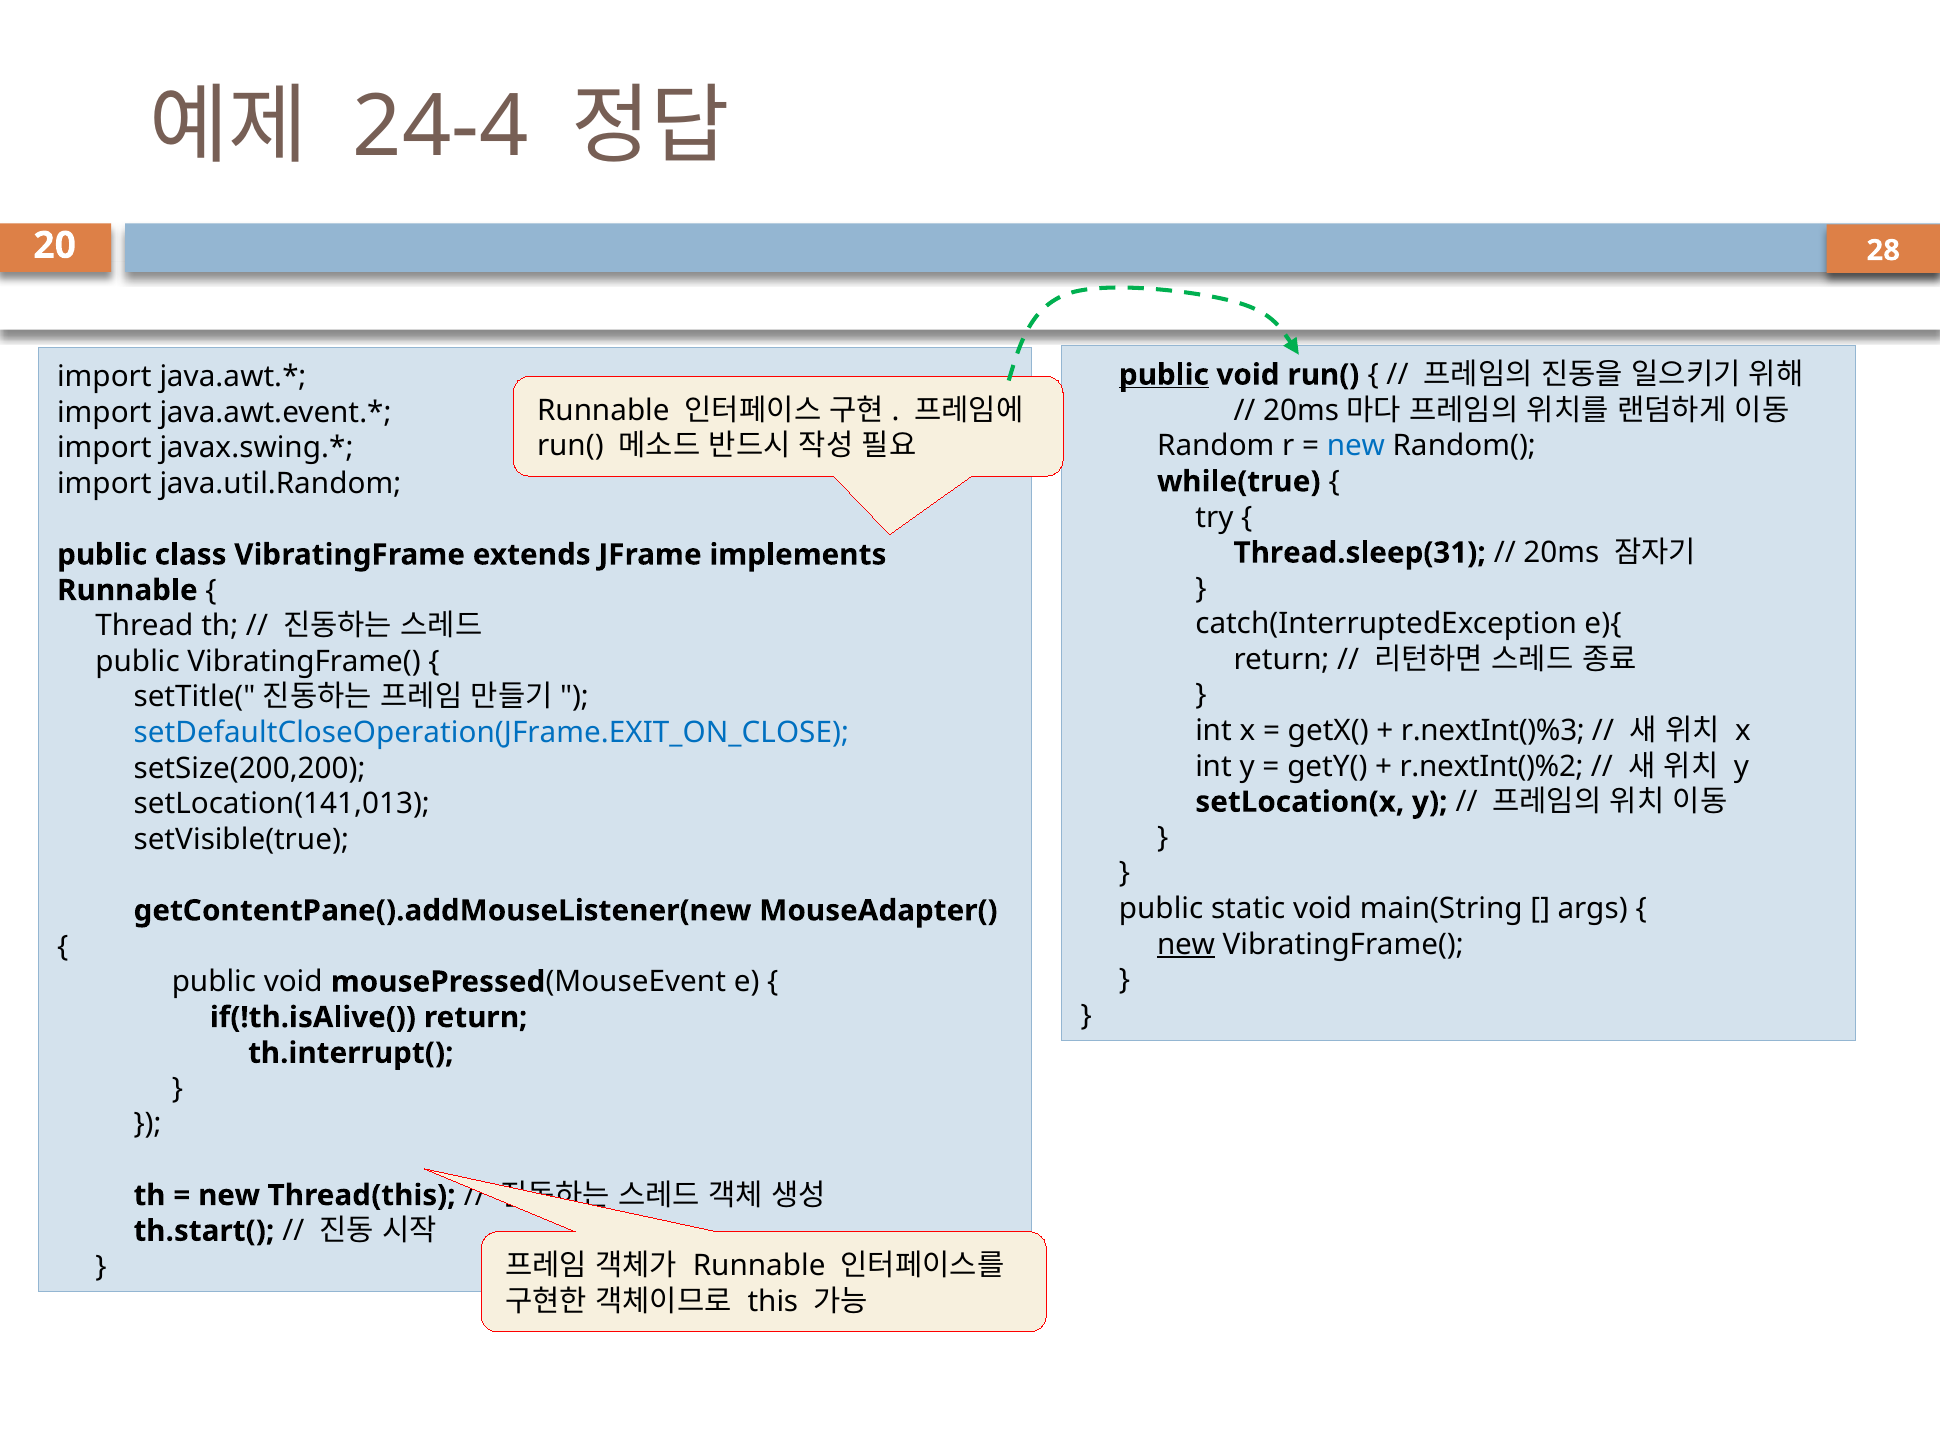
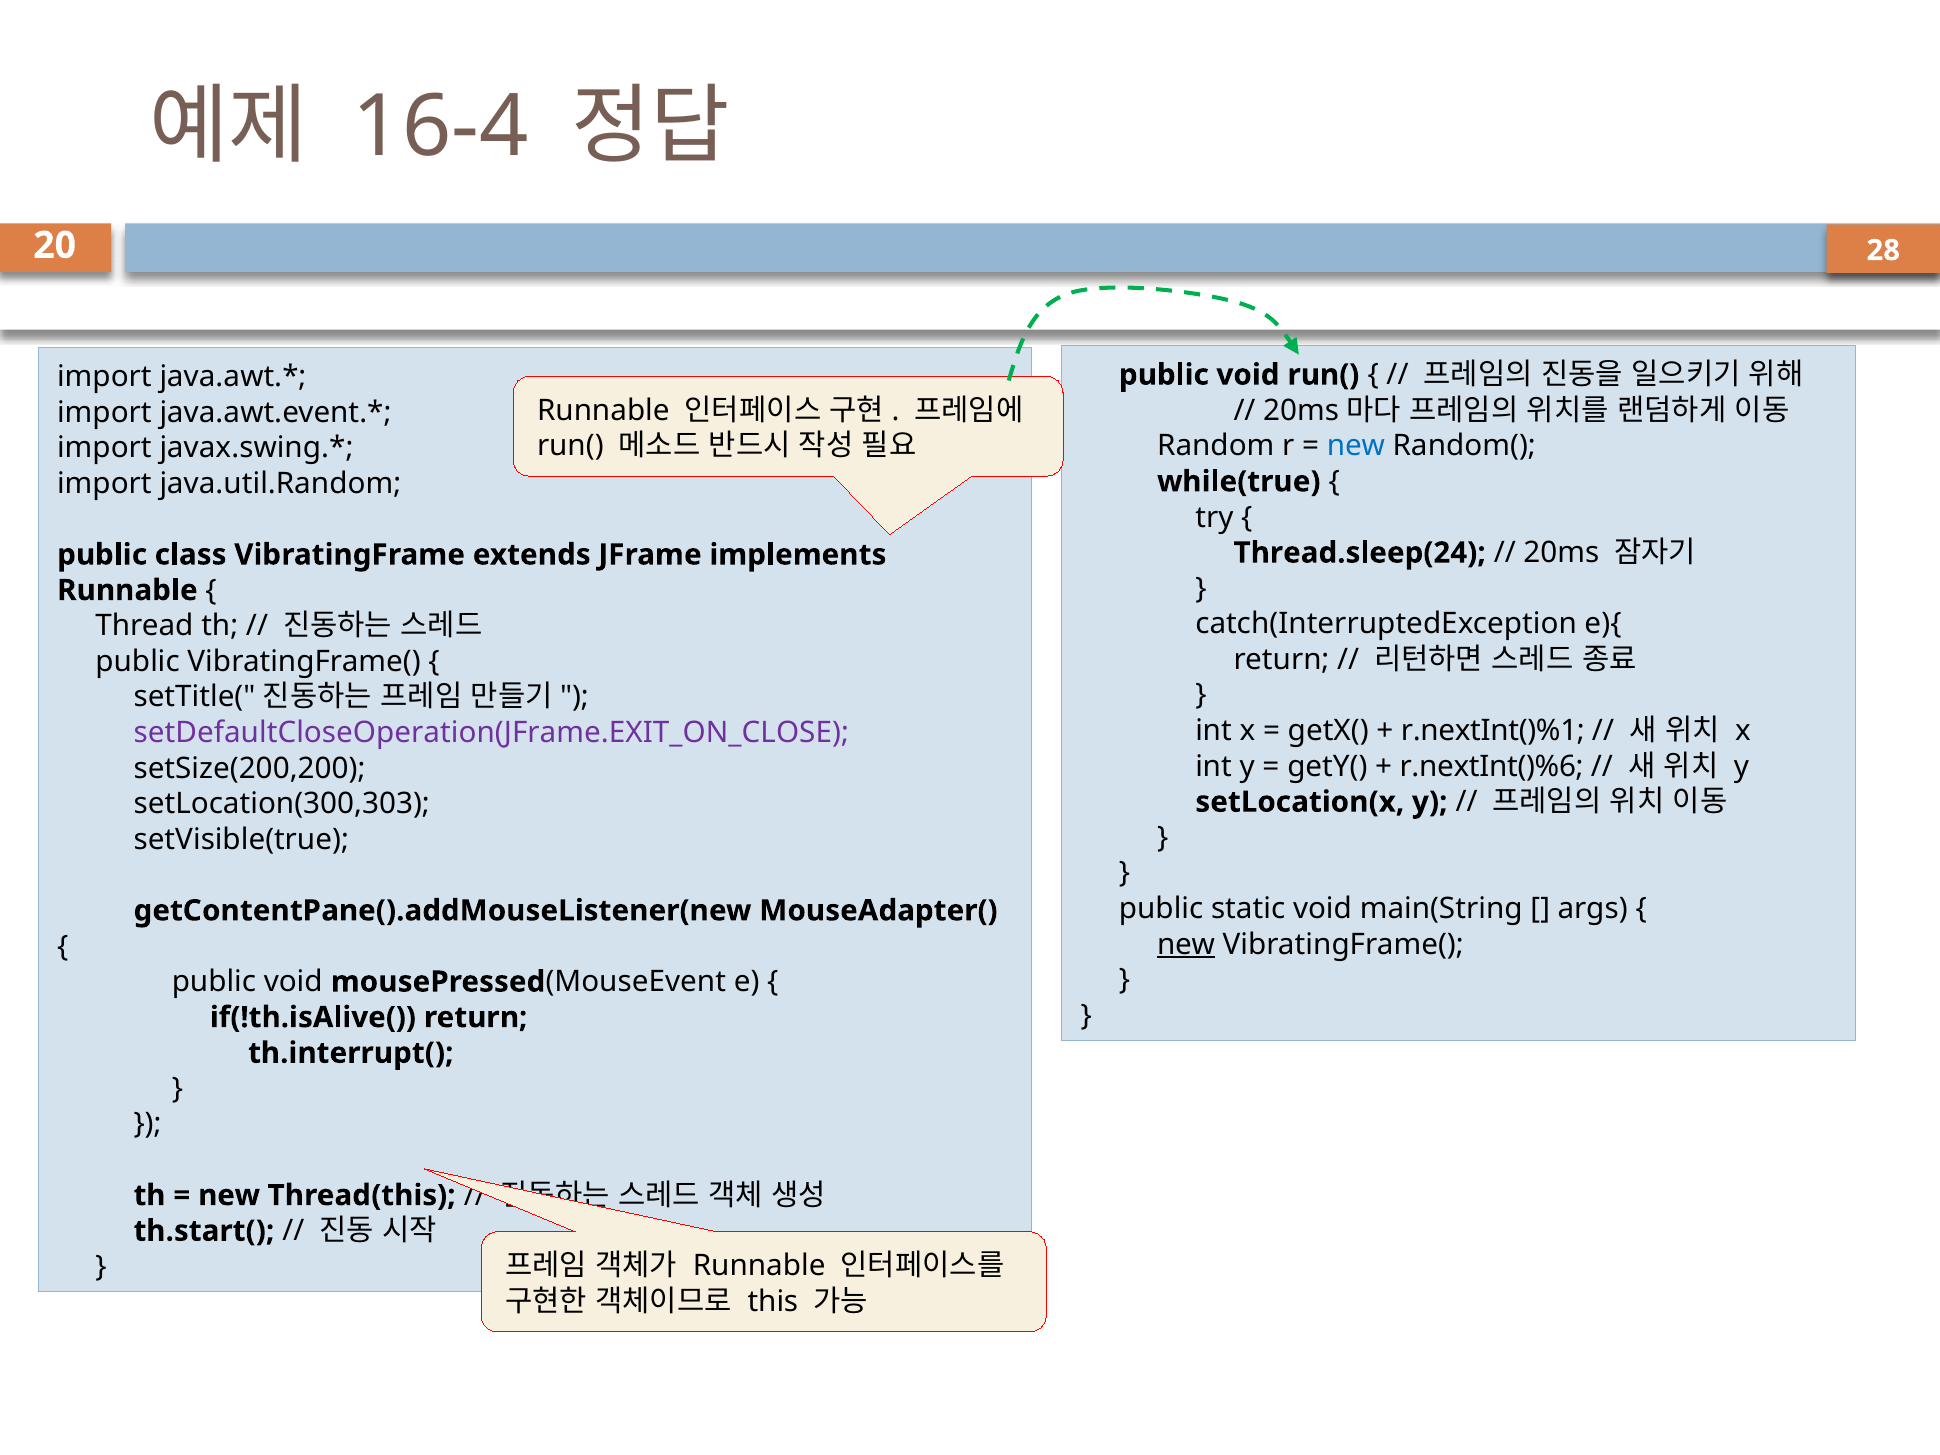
24-4: 24-4 -> 16-4
public at (1164, 375) underline: present -> none
Thread.sleep(31: Thread.sleep(31 -> Thread.sleep(24
r.nextInt()%3: r.nextInt()%3 -> r.nextInt()%1
setDefaultCloseOperation(JFrame.EXIT_ON_CLOSE colour: blue -> purple
r.nextInt()%2: r.nextInt()%2 -> r.nextInt()%6
setLocation(141,013: setLocation(141,013 -> setLocation(300,303
